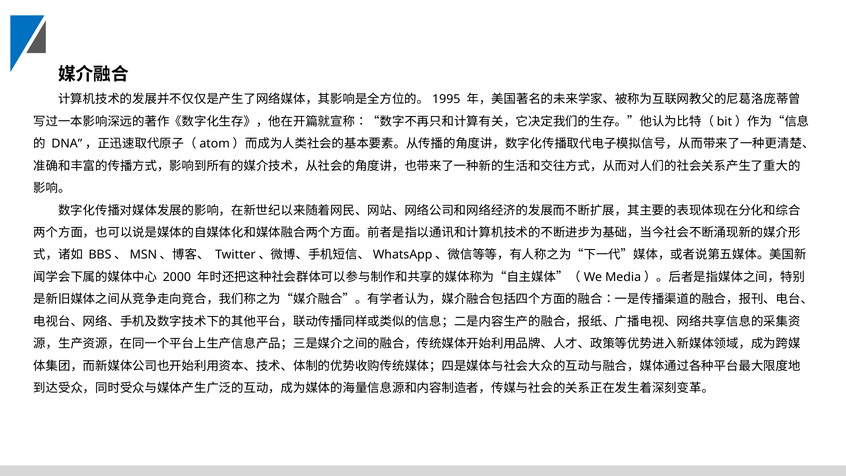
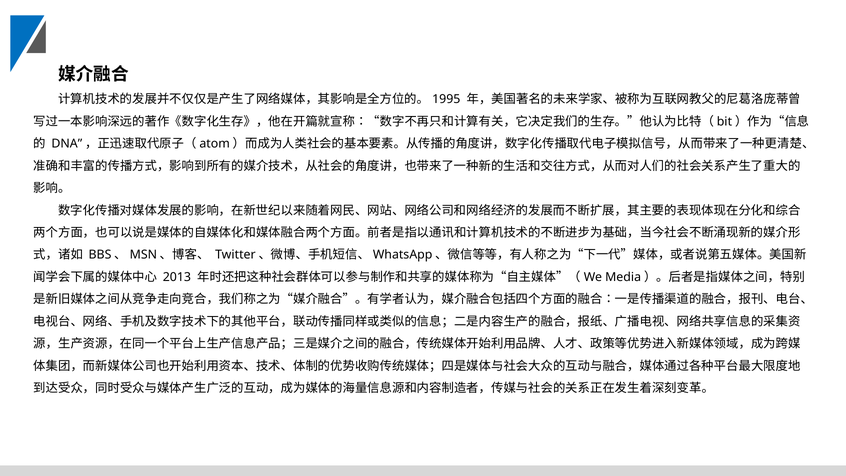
2000: 2000 -> 2013
